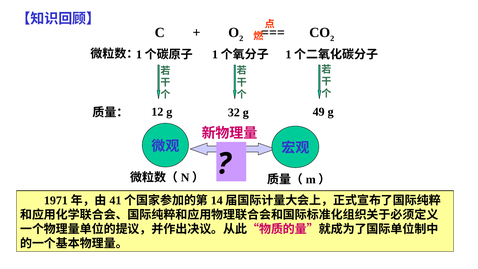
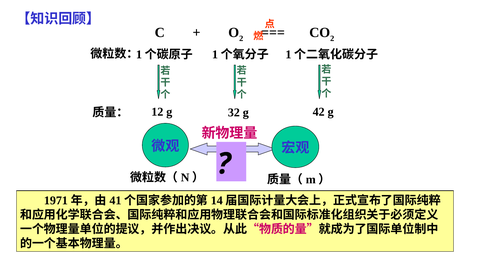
49: 49 -> 42
